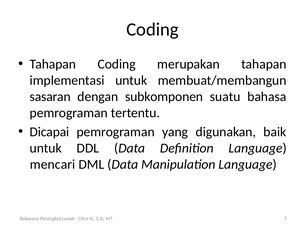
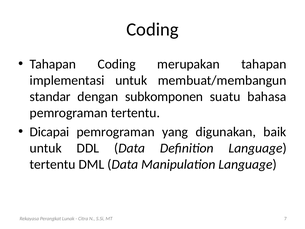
sasaran: sasaran -> standar
mencari at (53, 164): mencari -> tertentu
